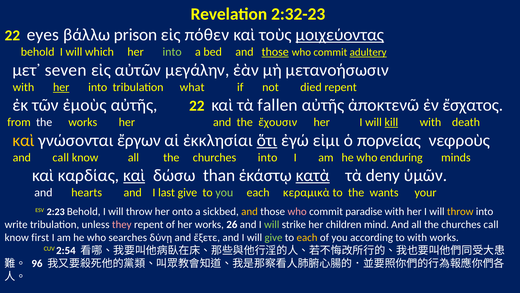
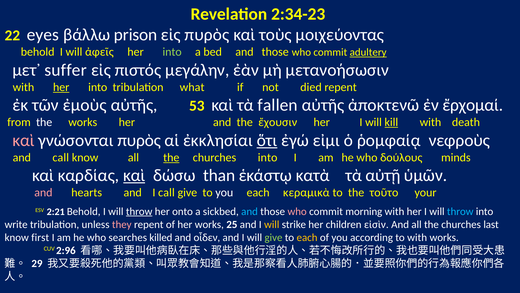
2:32-23: 2:32-23 -> 2:34-23
εἰς πόθεν: πόθεν -> πυρὸς
μοιχεύοντας underline: present -> none
which: which -> ἀφεῖς
those at (275, 52) underline: present -> none
seven: seven -> suffer
αὐτῶν: αὐτῶν -> πιστός
αὐτῆς 22: 22 -> 53
ἔσχατος: ἔσχατος -> ἔρχομαί
καὶ at (24, 140) colour: yellow -> pink
γνώσονται ἔργων: ἔργων -> πυρὸς
πορνείας: πορνείας -> ῥομφαίᾳ
the at (171, 158) underline: none -> present
enduring: enduring -> δούλους
κατὰ underline: present -> none
deny: deny -> αὐτῇ
and at (43, 193) colour: white -> pink
I last: last -> call
you at (224, 193) colour: light green -> white
wants: wants -> τοῦτο
2:23: 2:23 -> 2:21
throw at (139, 212) underline: none -> present
and at (250, 212) colour: yellow -> light blue
paradise: paradise -> morning
throw at (460, 212) colour: yellow -> light blue
26: 26 -> 25
will at (272, 225) colour: light green -> yellow
mind: mind -> εἰσὶν
churches call: call -> last
δύνῃ: δύνῃ -> killed
ἕξετε: ἕξετε -> οἶδεν
2:54: 2:54 -> 2:96
96: 96 -> 29
